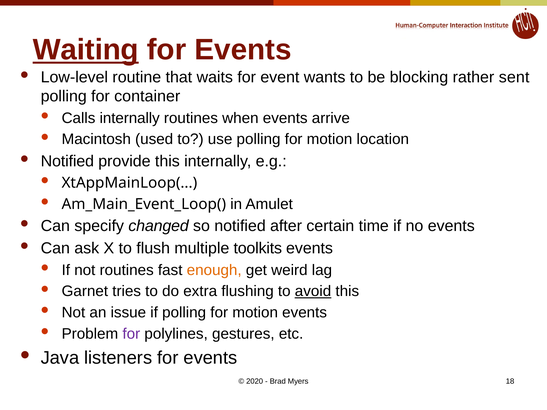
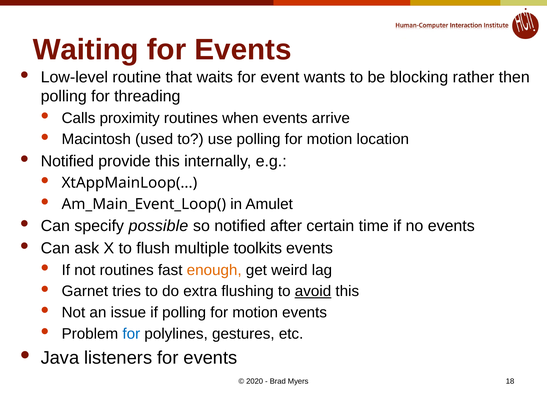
Waiting underline: present -> none
sent: sent -> then
container: container -> threading
Calls internally: internally -> proximity
changed: changed -> possible
for at (131, 334) colour: purple -> blue
